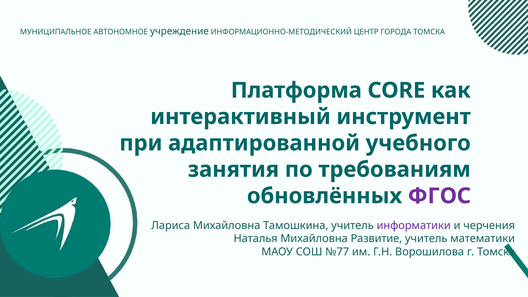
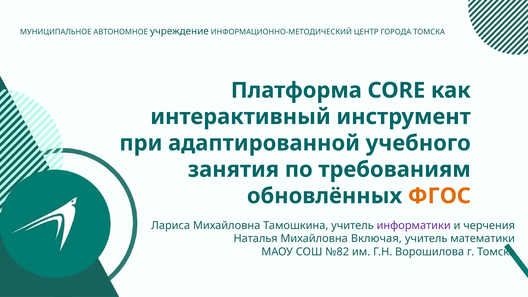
ФГОС colour: purple -> orange
Развитие: Развитие -> Включая
№77: №77 -> №82
